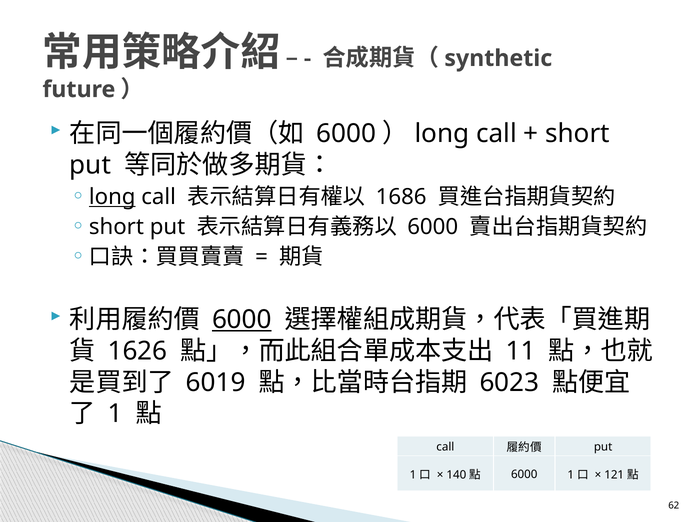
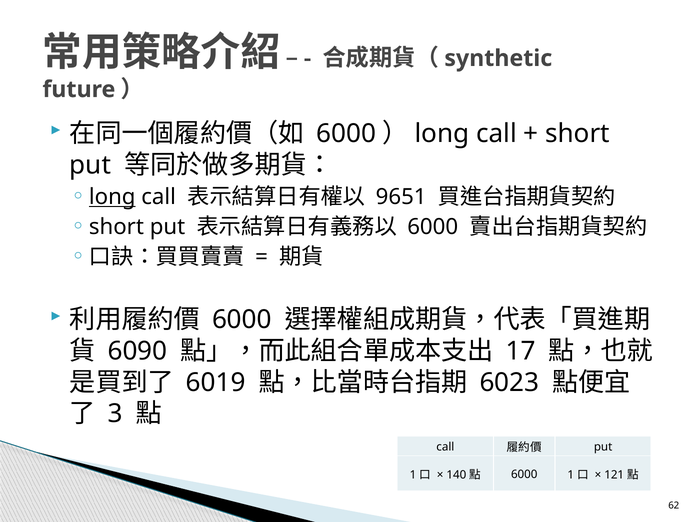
1686: 1686 -> 9651
6000 at (242, 320) underline: present -> none
1626: 1626 -> 6090
11: 11 -> 17
1 at (115, 414): 1 -> 3
